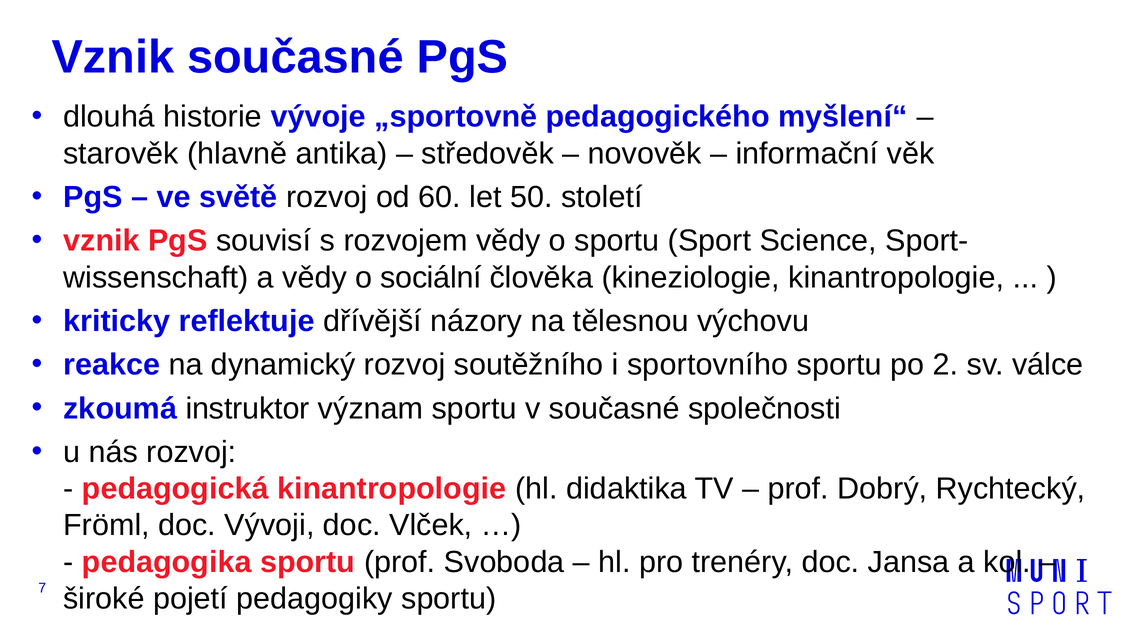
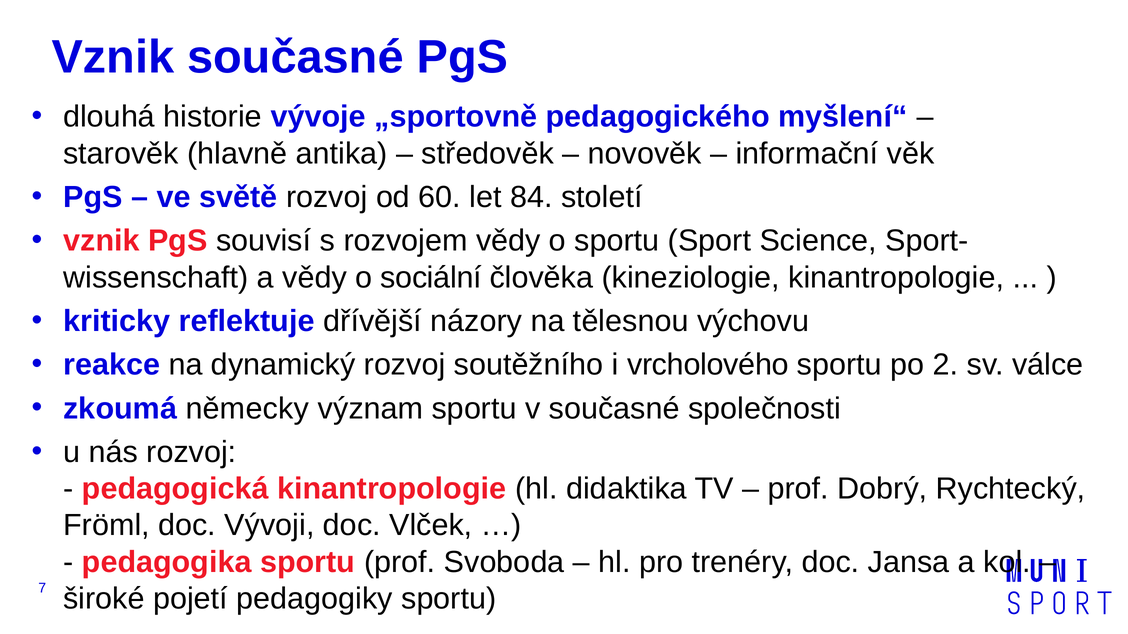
50: 50 -> 84
sportovního: sportovního -> vrcholového
instruktor: instruktor -> německy
